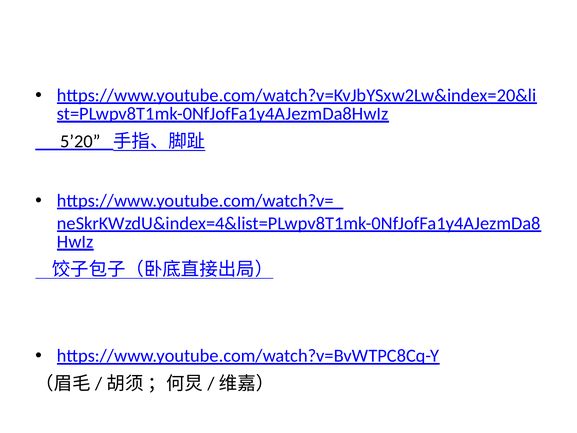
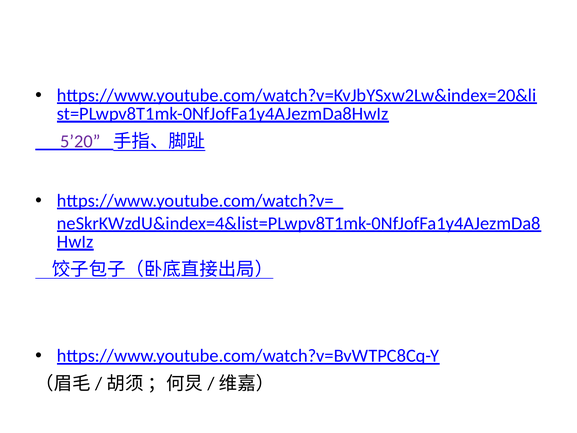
5’20 colour: black -> purple
